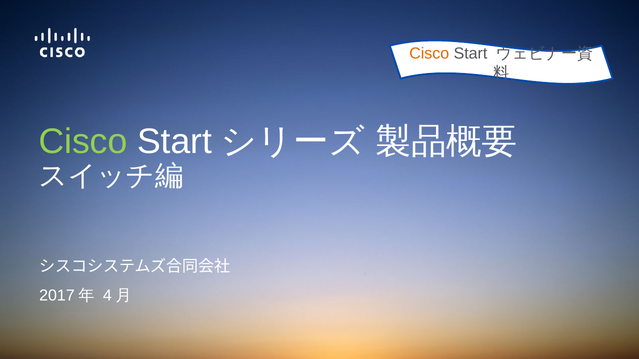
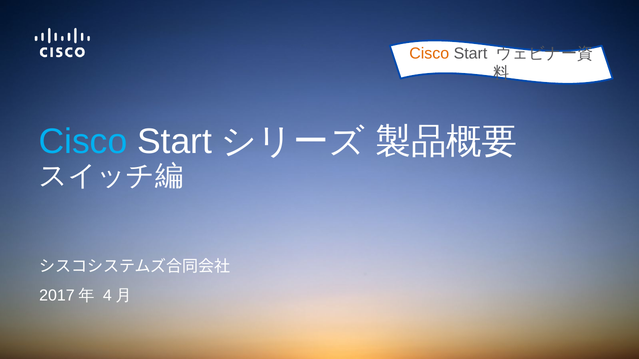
Cisco at (83, 142) colour: light green -> light blue
